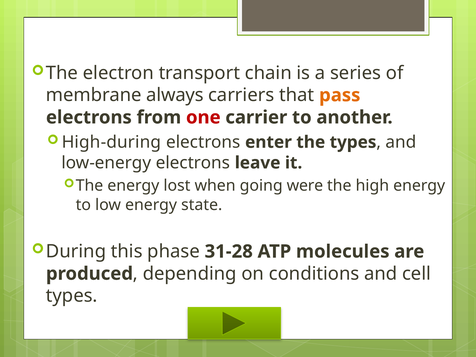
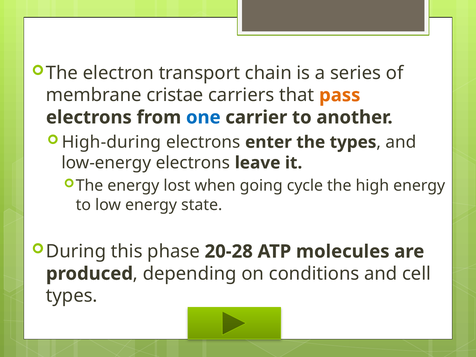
always: always -> cristae
one colour: red -> blue
were: were -> cycle
31-28: 31-28 -> 20-28
